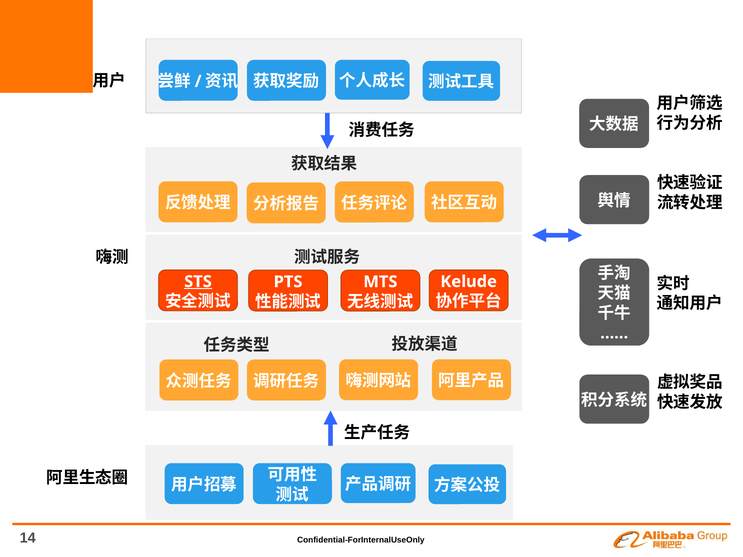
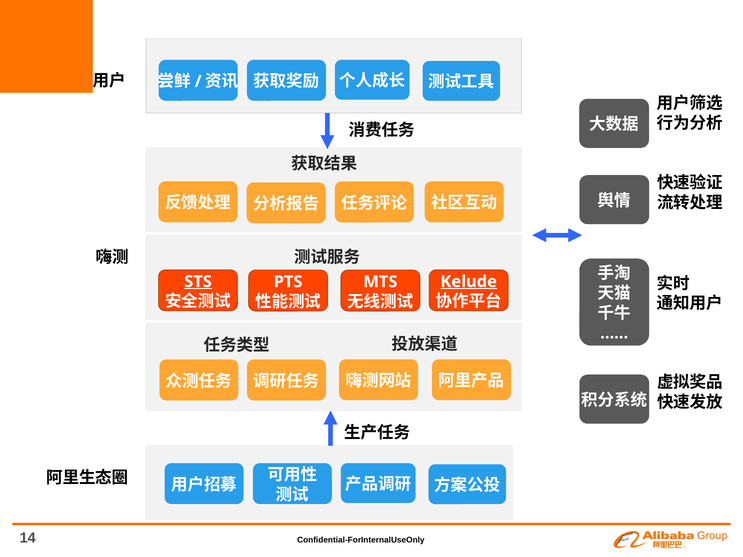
Kelude underline: none -> present
